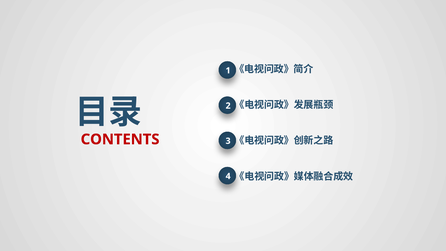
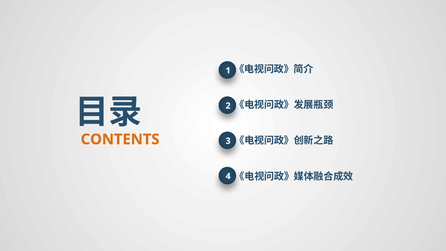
CONTENTS colour: red -> orange
